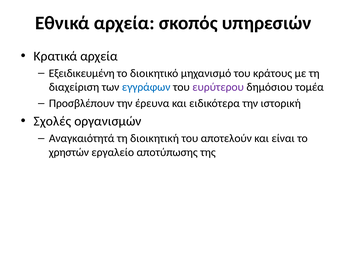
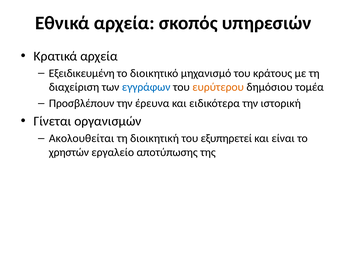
ευρύτερου colour: purple -> orange
Σχολές: Σχολές -> Γίνεται
Αναγκαιότητά: Αναγκαιότητά -> Ακολουθείται
αποτελούν: αποτελούν -> εξυπηρετεί
